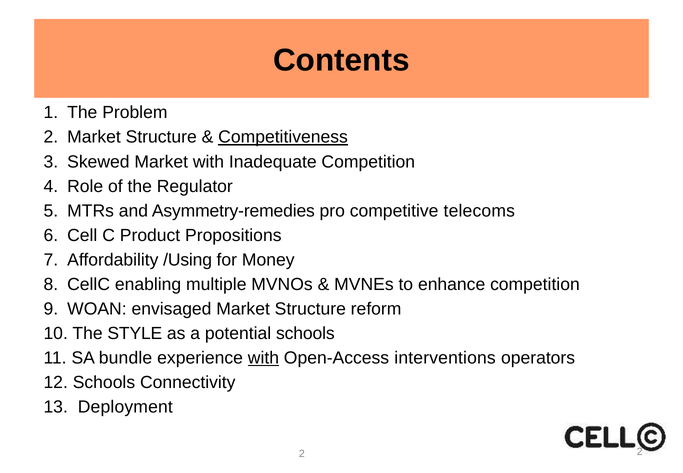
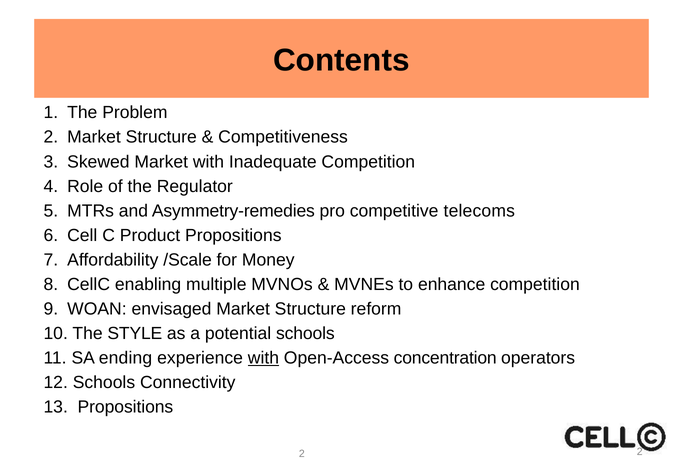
Competitiveness underline: present -> none
/Using: /Using -> /Scale
bundle: bundle -> ending
interventions: interventions -> concentration
13 Deployment: Deployment -> Propositions
